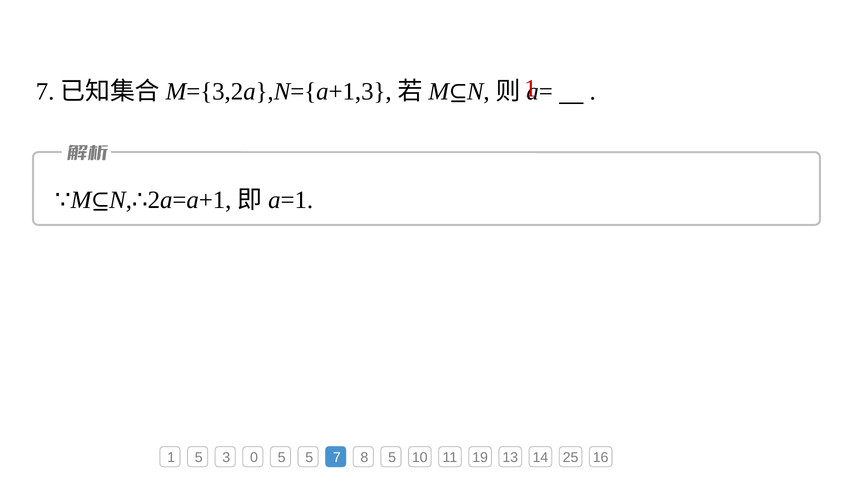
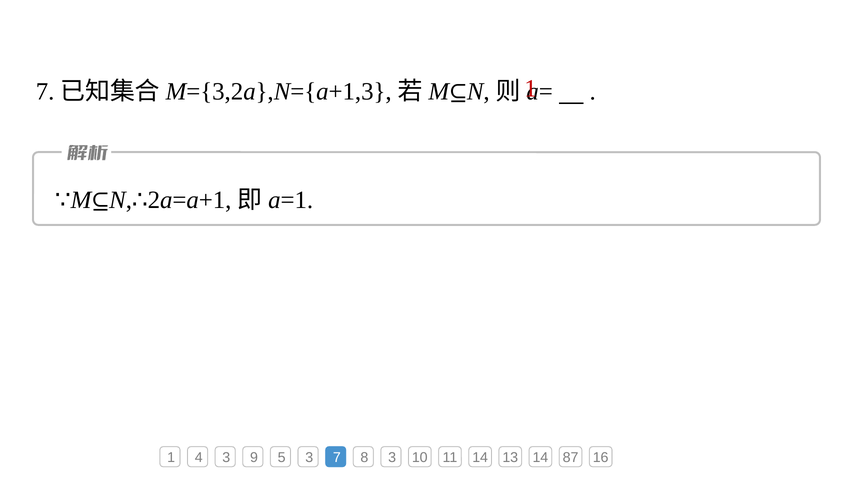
1 5: 5 -> 4
0: 0 -> 9
5 5: 5 -> 3
8 5: 5 -> 3
11 19: 19 -> 14
25: 25 -> 87
